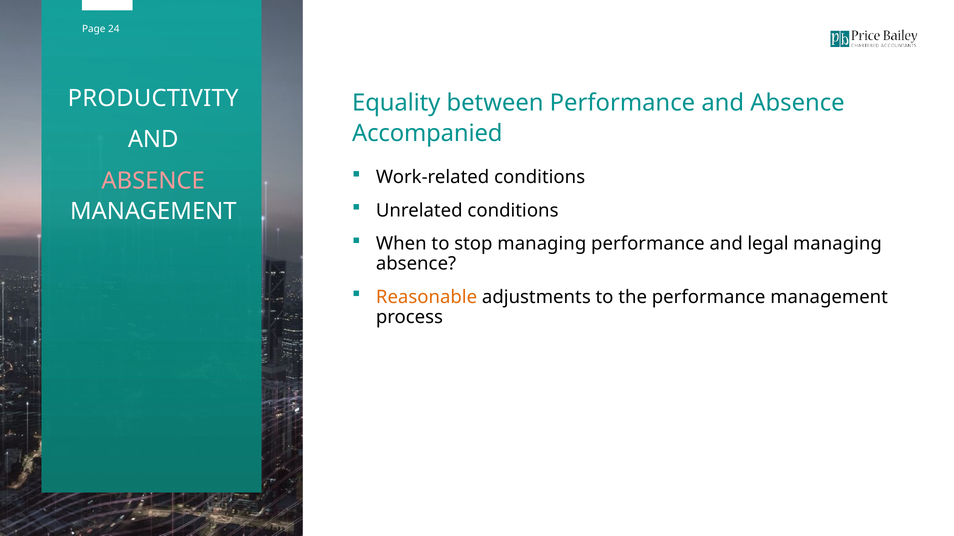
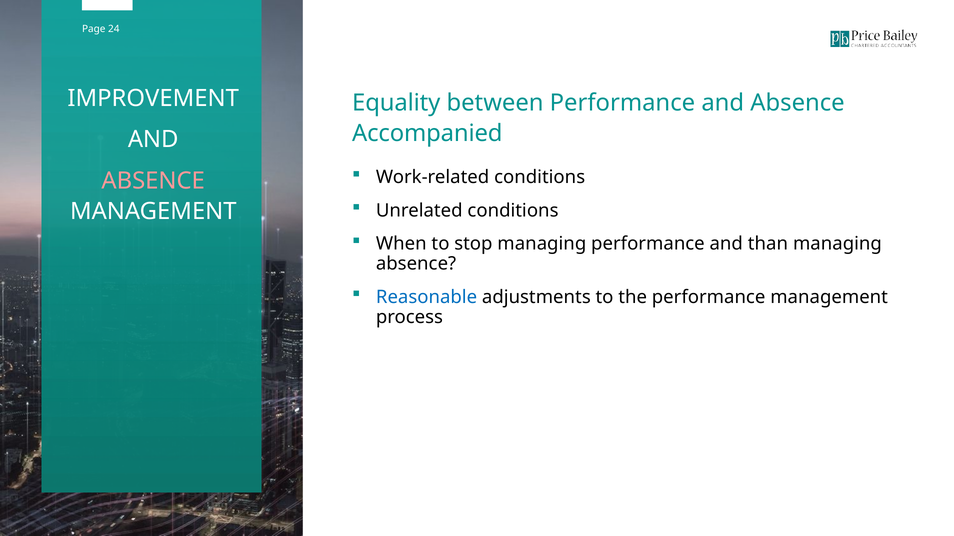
PRODUCTIVITY: PRODUCTIVITY -> IMPROVEMENT
legal: legal -> than
Reasonable colour: orange -> blue
